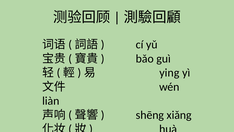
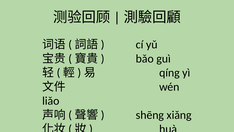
ying: ying -> qíng
liàn: liàn -> liǎo
